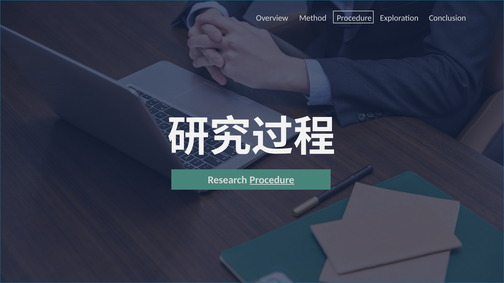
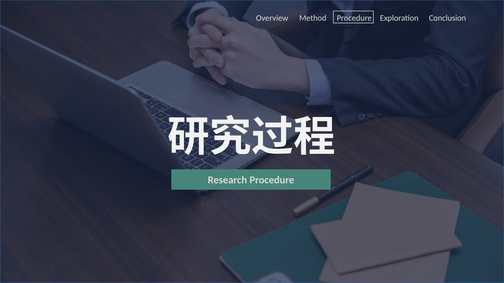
Procedure at (272, 180) underline: present -> none
